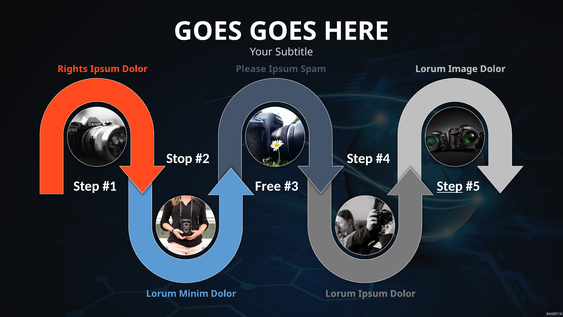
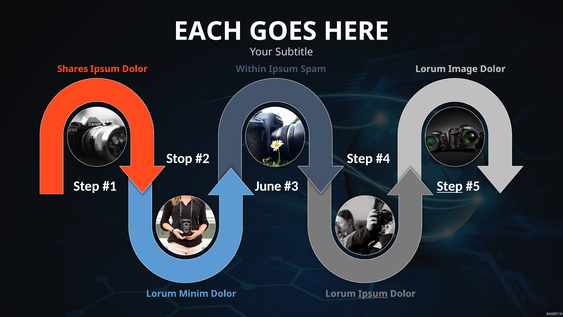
GOES at (208, 31): GOES -> EACH
Rights: Rights -> Shares
Please: Please -> Within
Free: Free -> June
Ipsum at (373, 293) underline: none -> present
